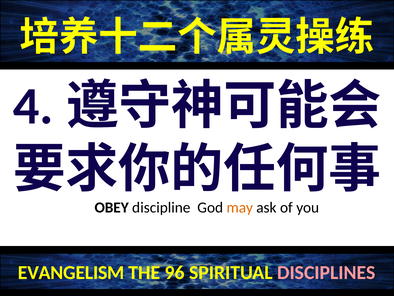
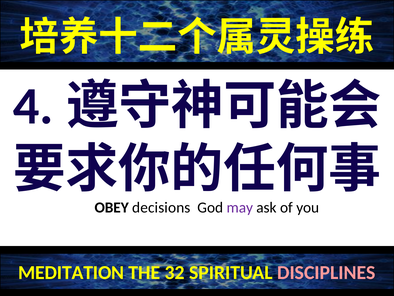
discipline: discipline -> decisions
may colour: orange -> purple
EVANGELISM: EVANGELISM -> MEDITATION
96: 96 -> 32
